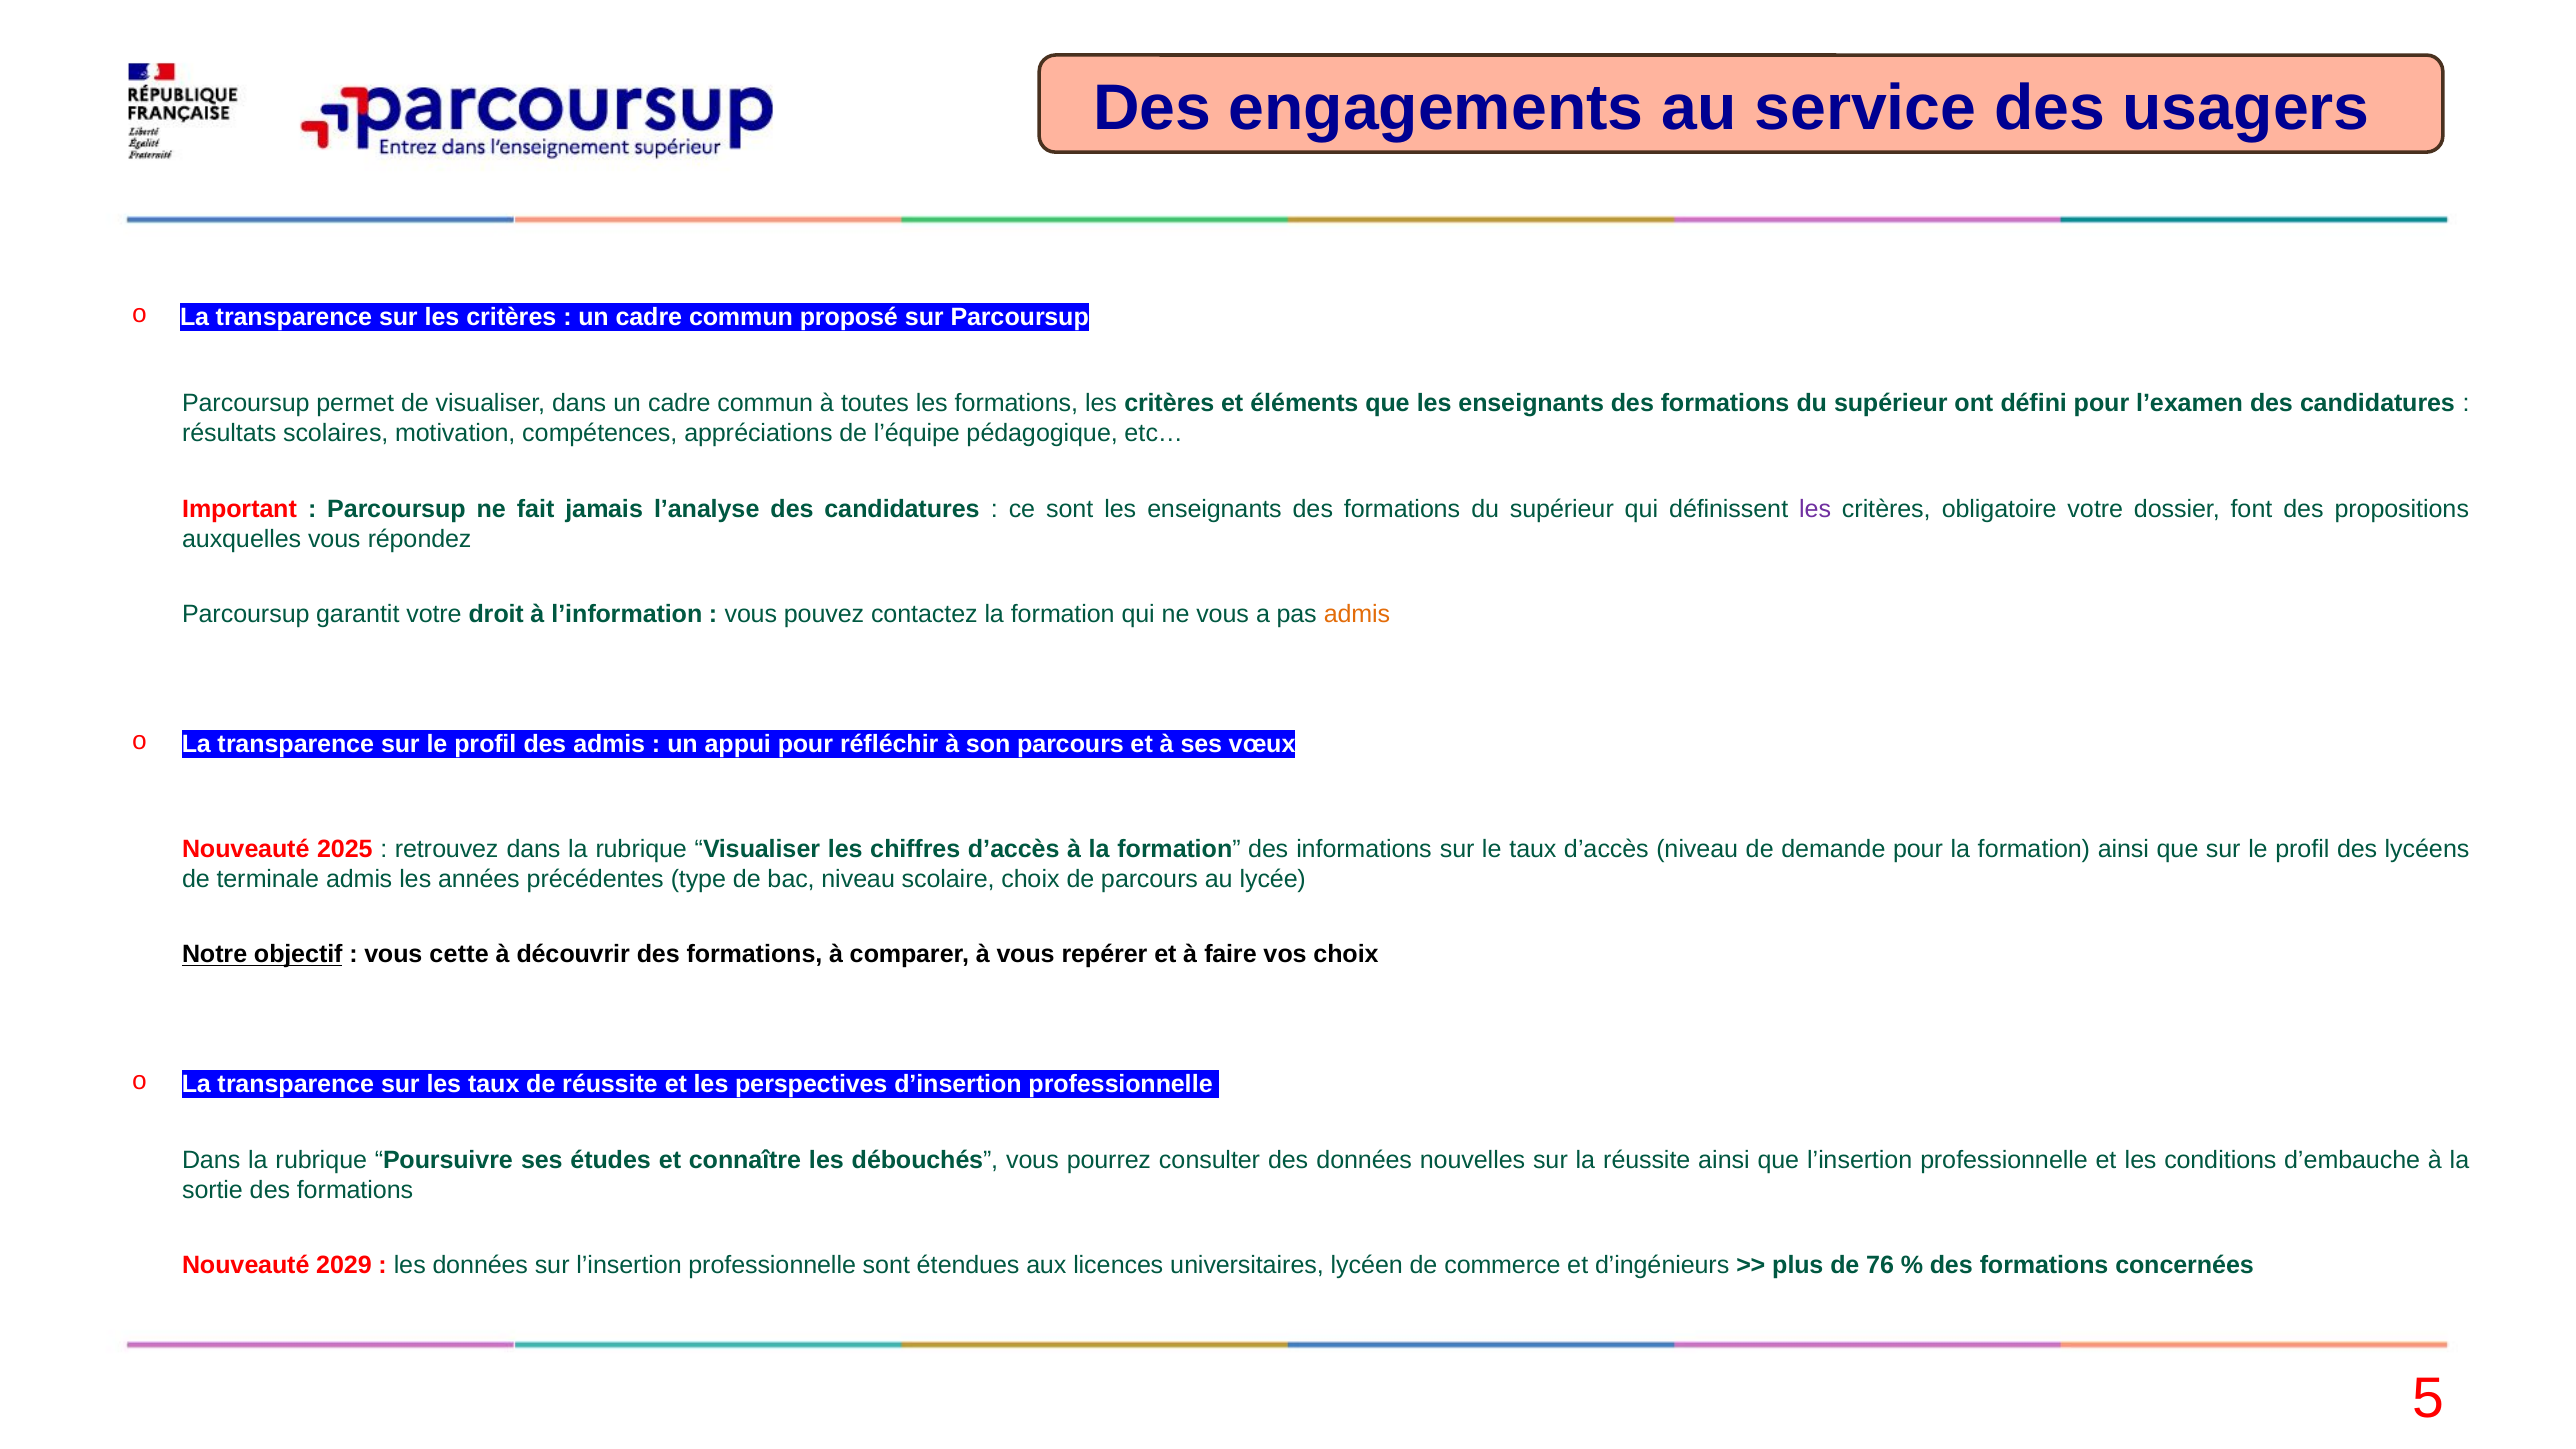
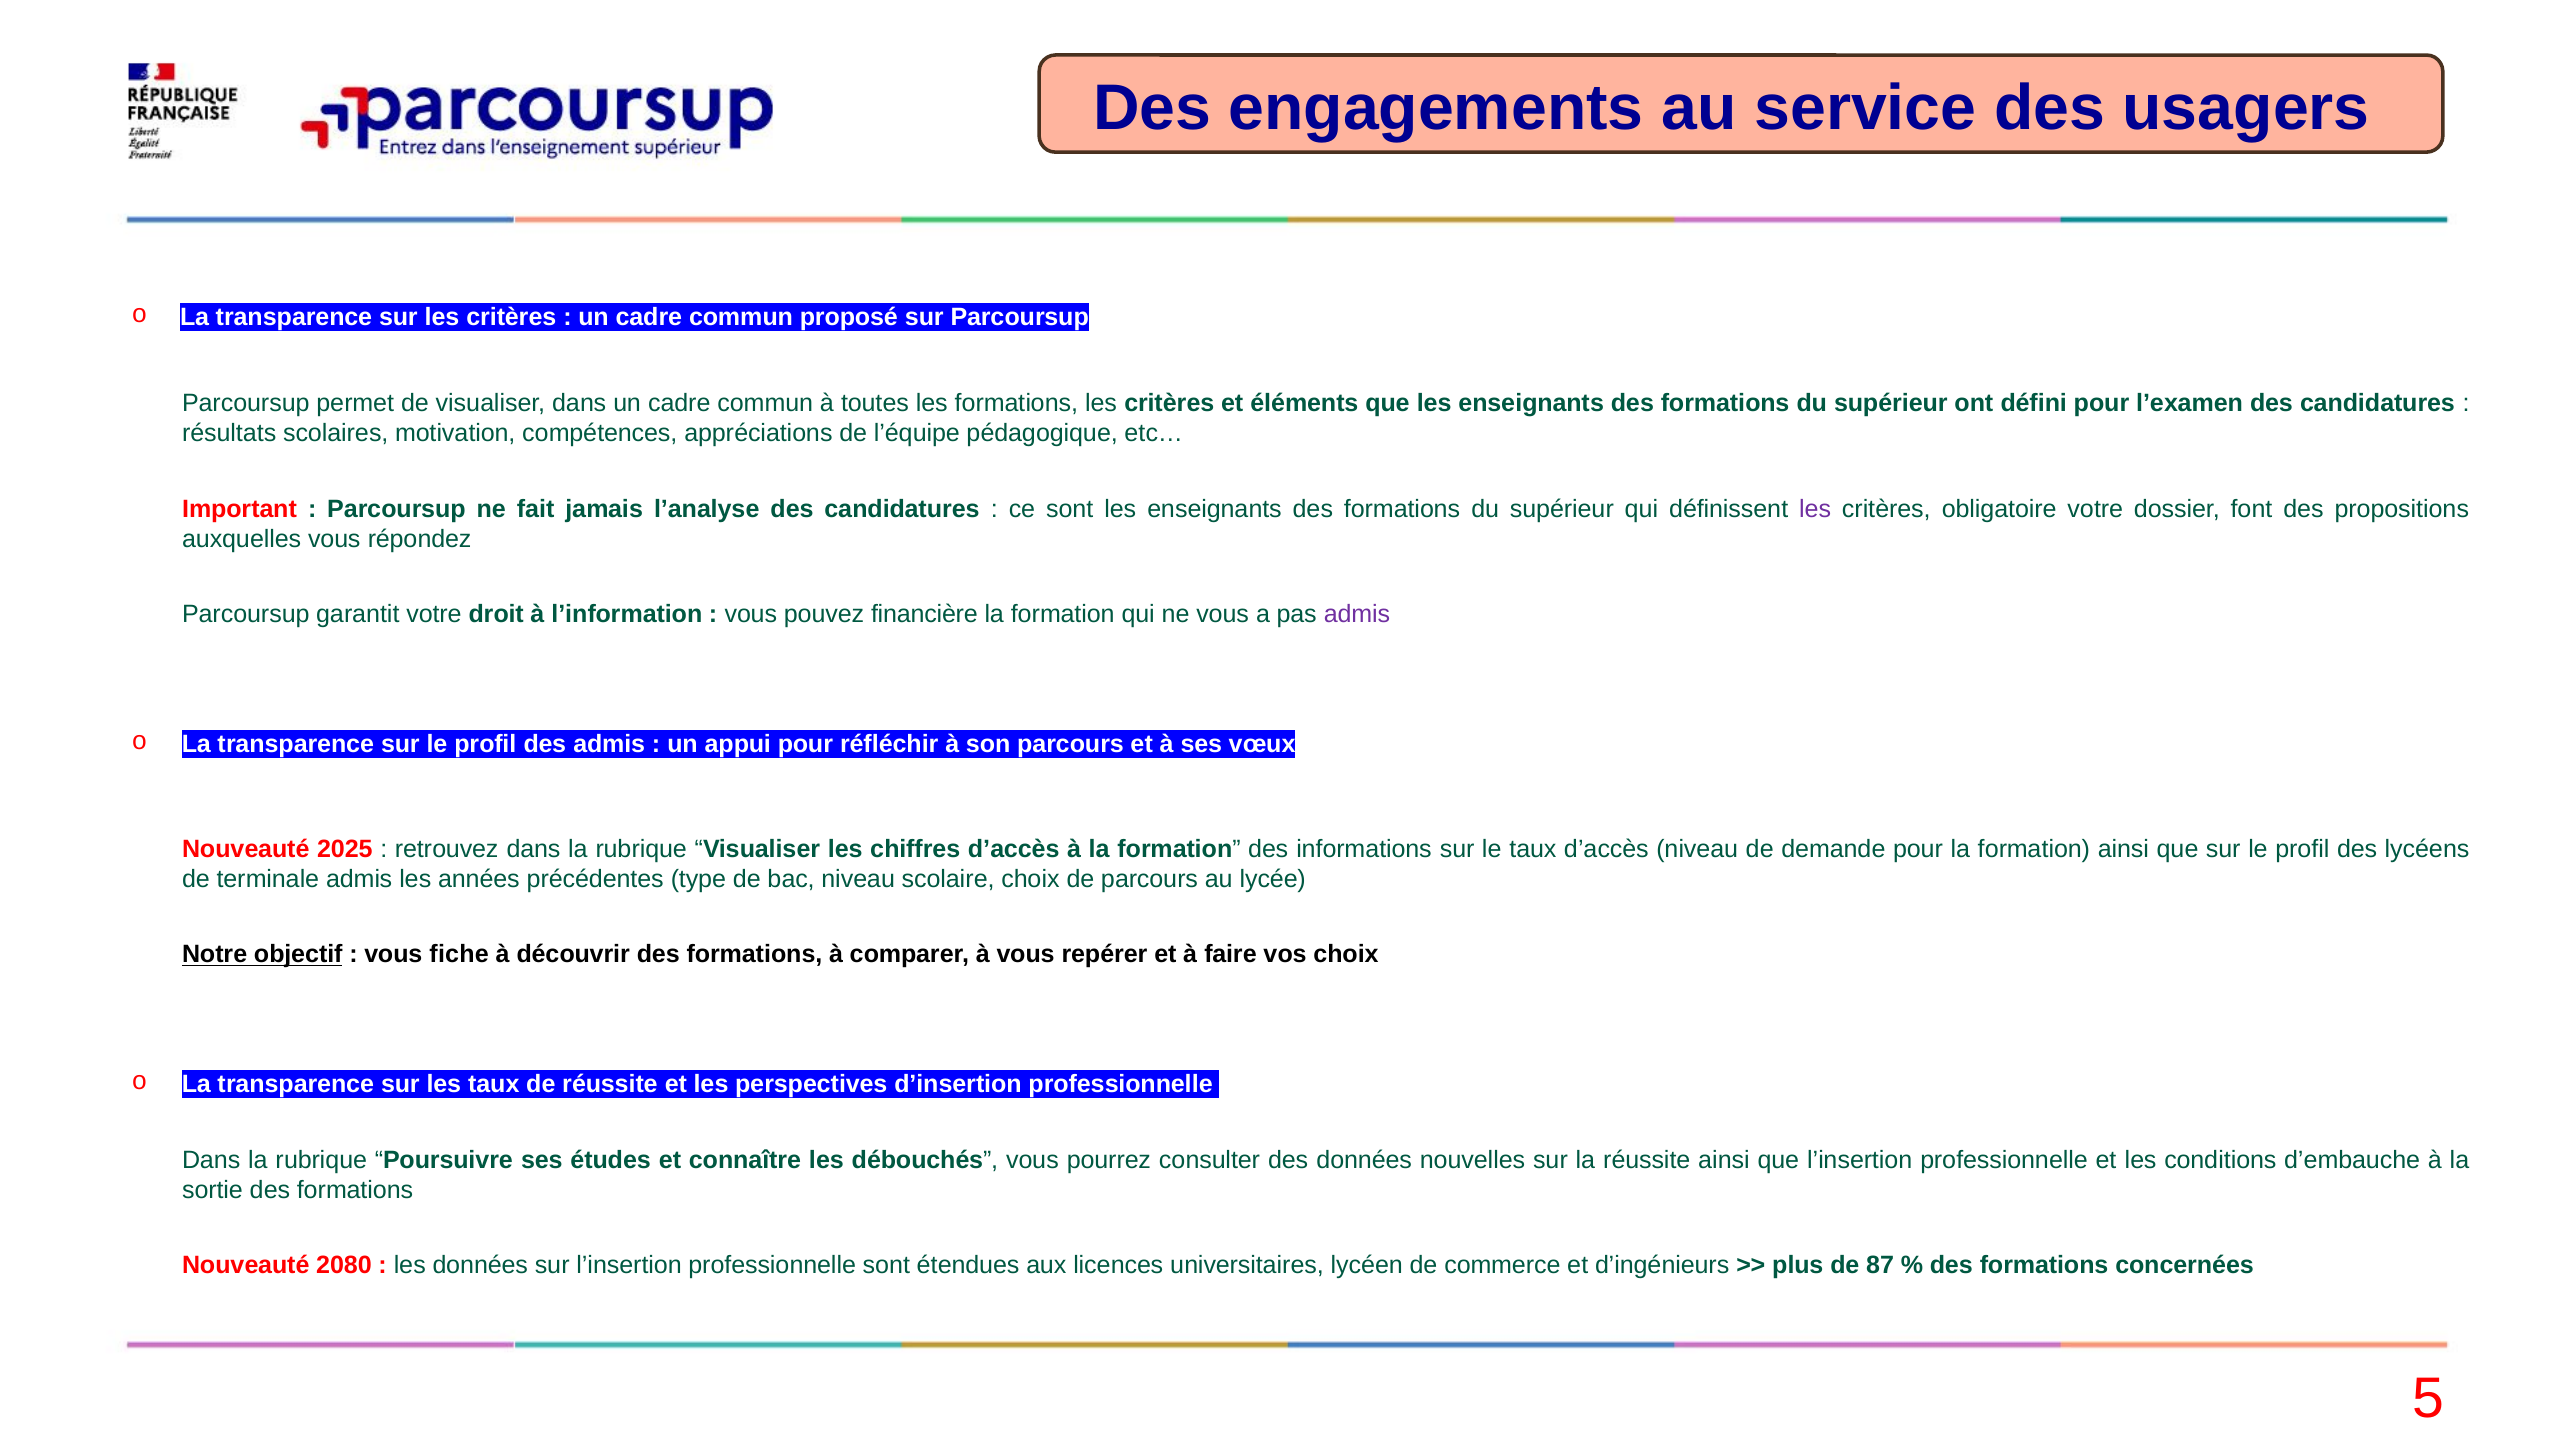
contactez: contactez -> financière
admis at (1357, 614) colour: orange -> purple
cette: cette -> fiche
2029: 2029 -> 2080
76: 76 -> 87
